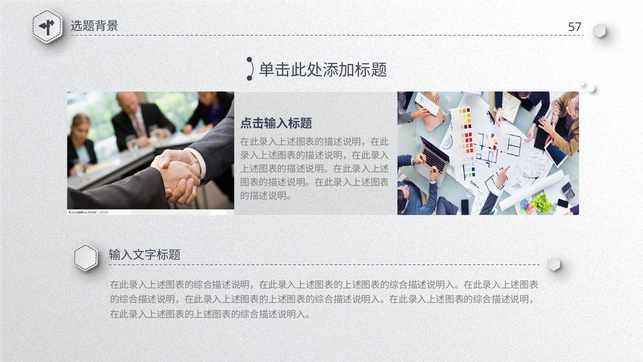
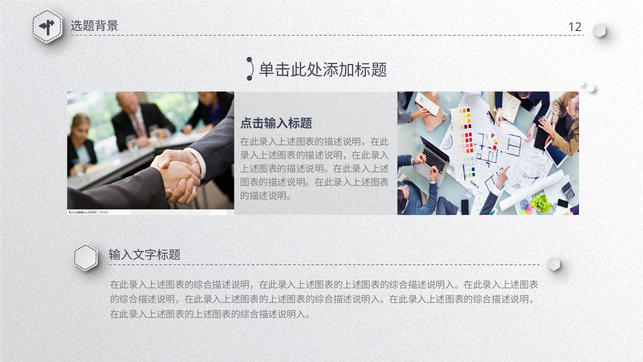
57: 57 -> 12
